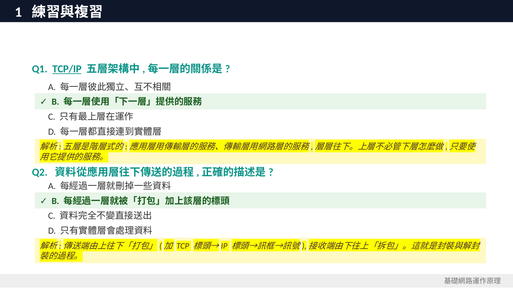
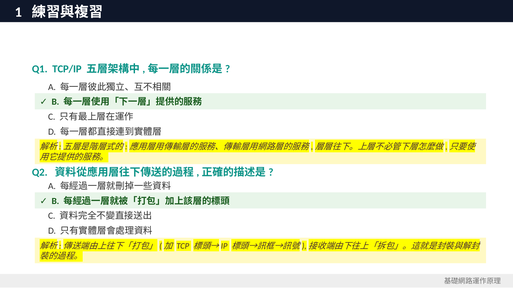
TCP/IP underline: present -> none
